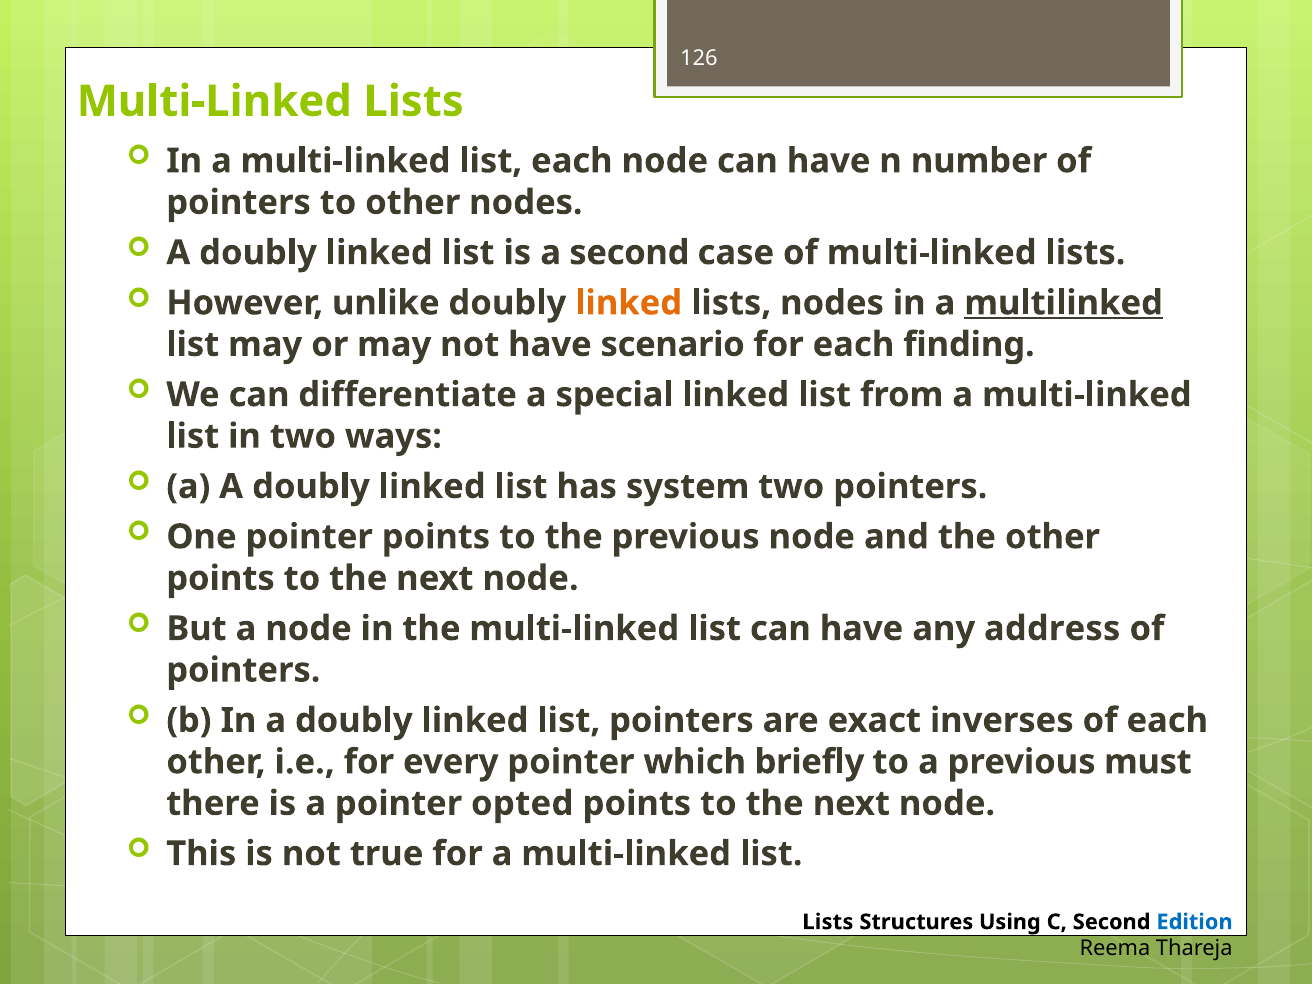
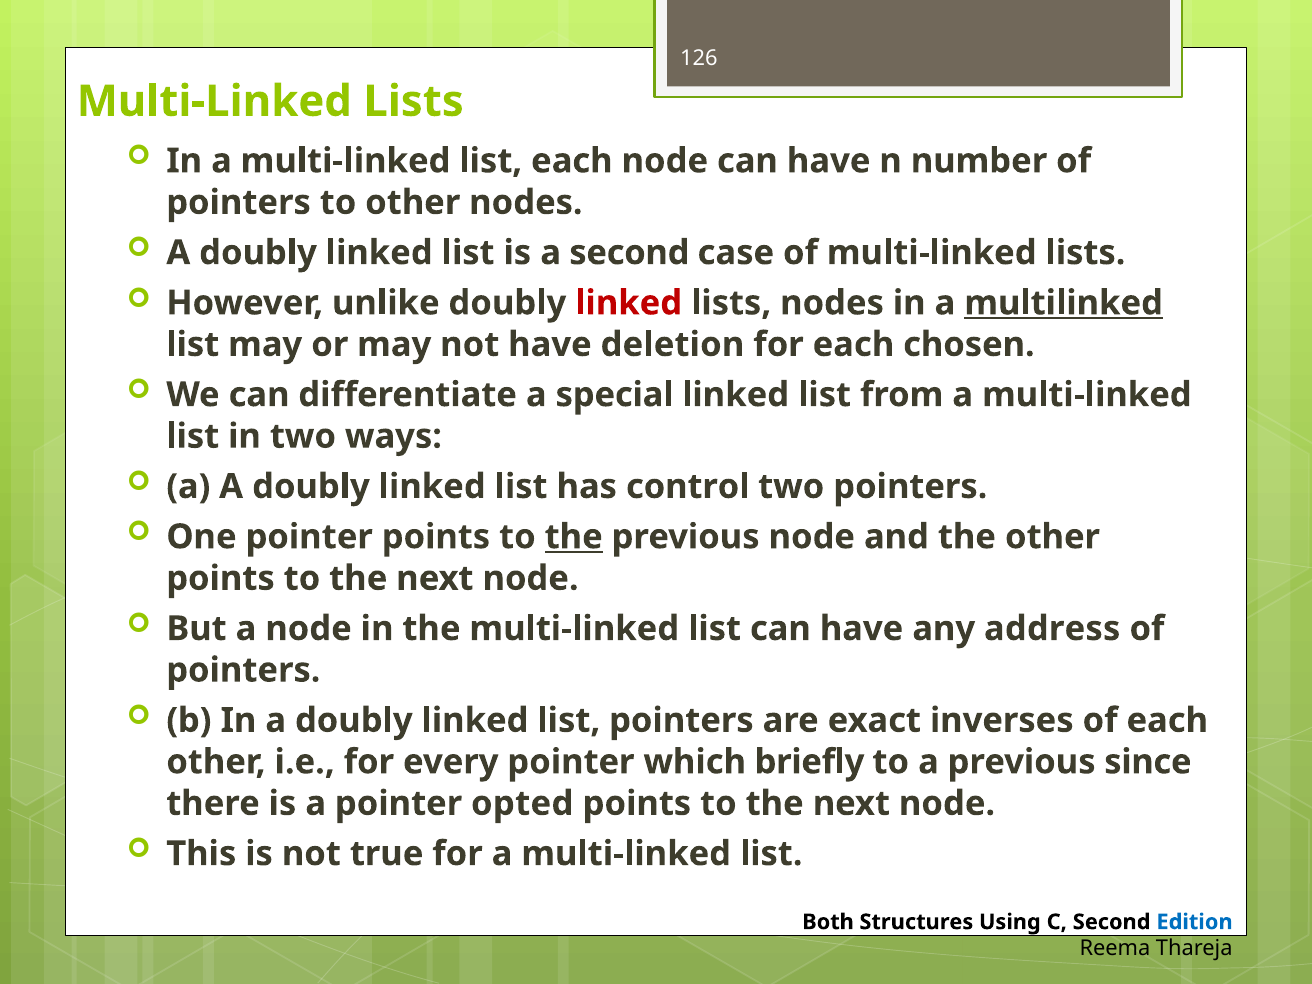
linked at (629, 303) colour: orange -> red
scenario: scenario -> deletion
finding: finding -> chosen
system: system -> control
the at (574, 537) underline: none -> present
must: must -> since
Lists at (828, 922): Lists -> Both
